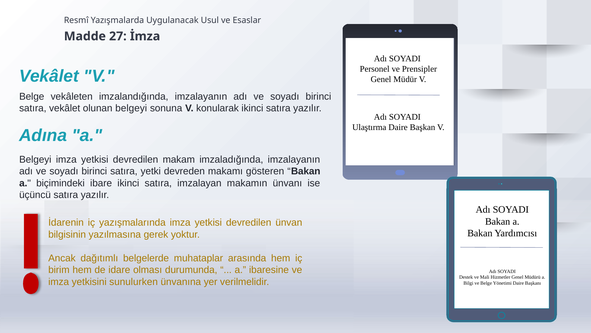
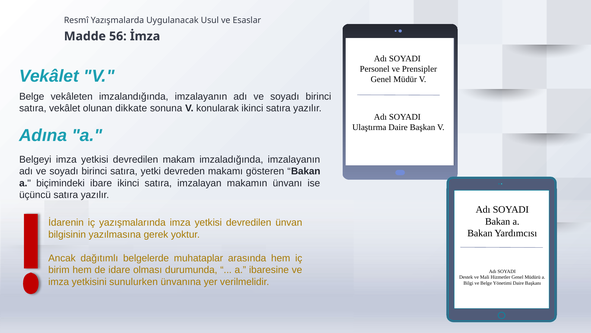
27: 27 -> 56
olunan belgeyi: belgeyi -> dikkate
